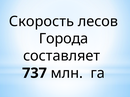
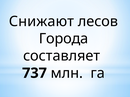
Скорость: Скорость -> Снижают
